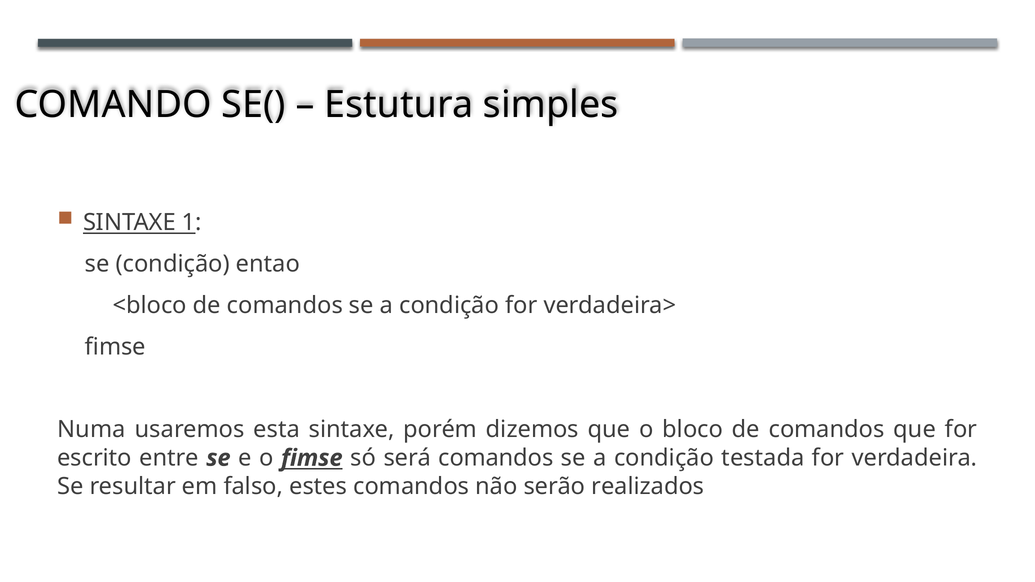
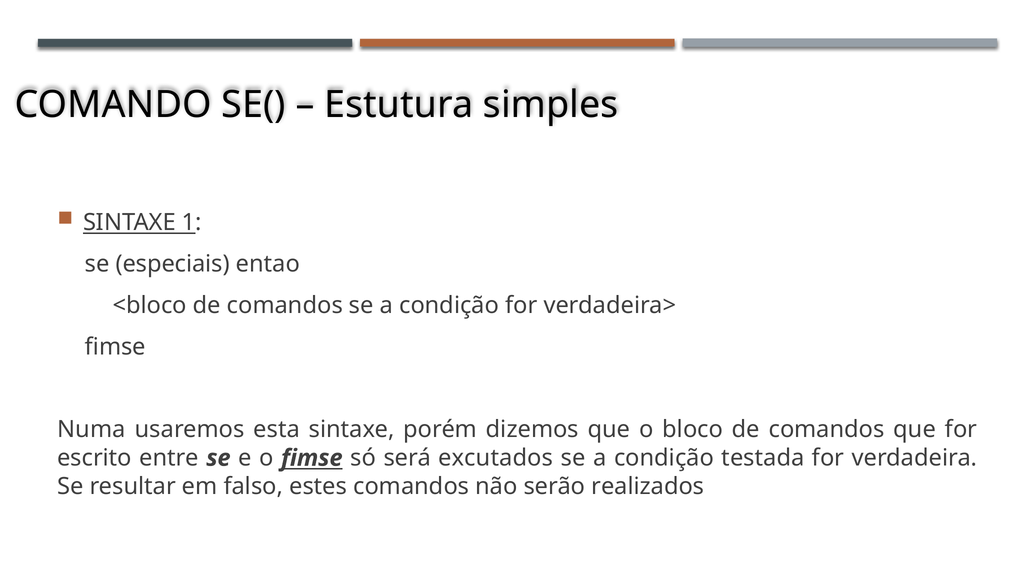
se condição: condição -> especiais
será comandos: comandos -> excutados
